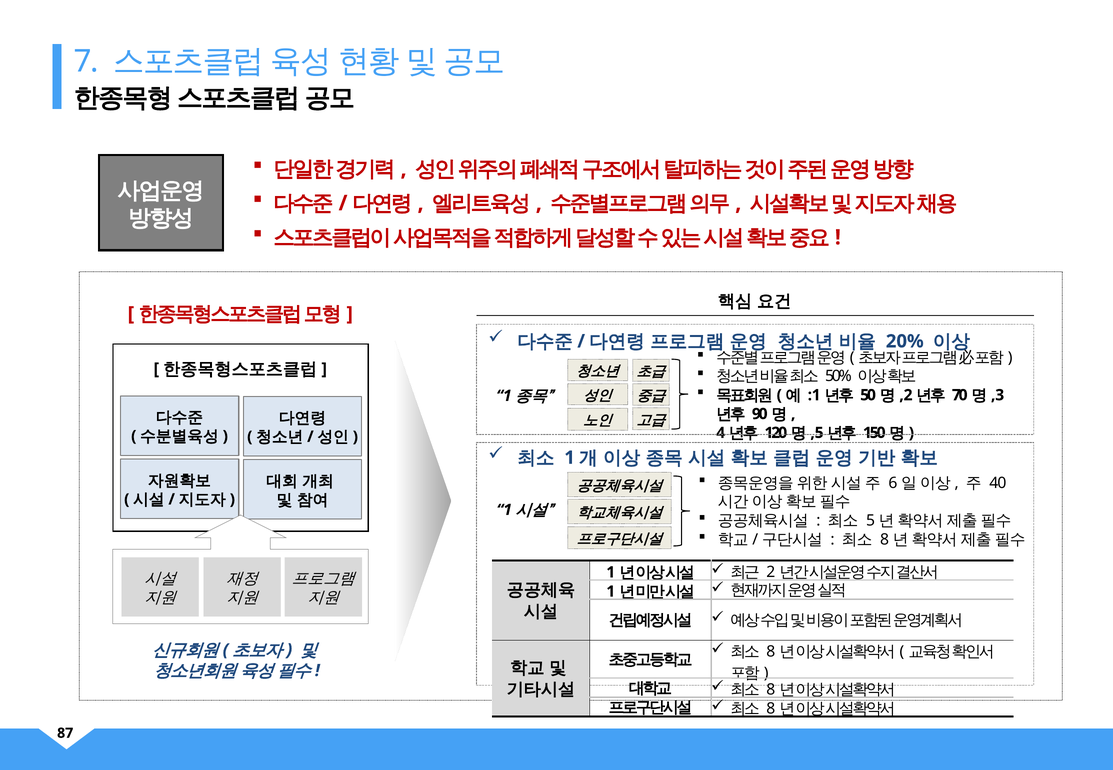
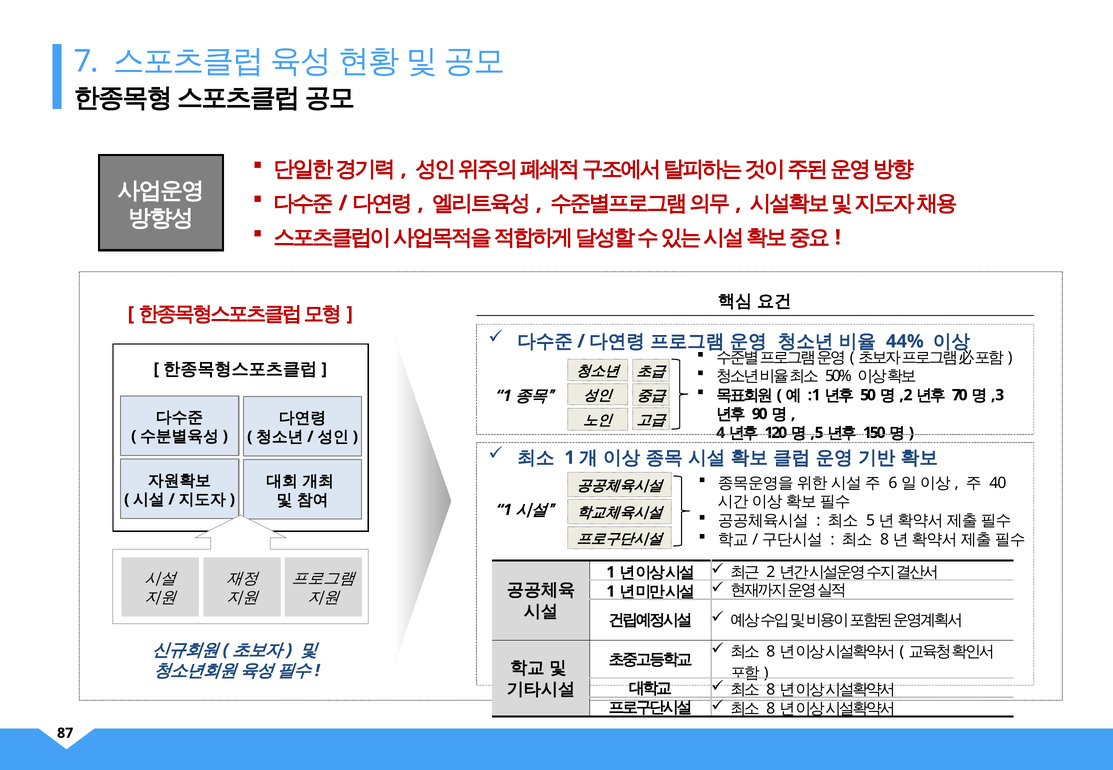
20%: 20% -> 44%
